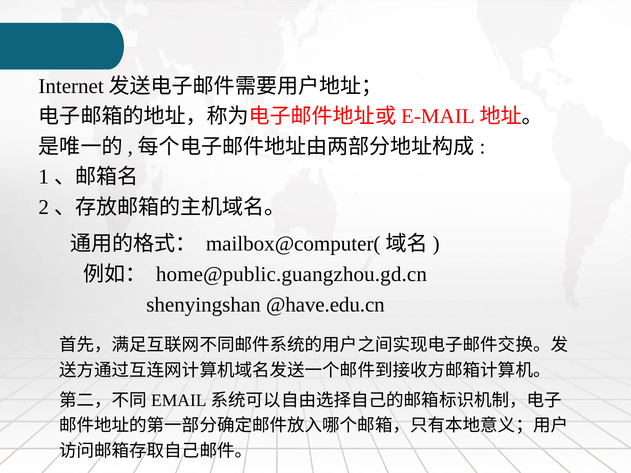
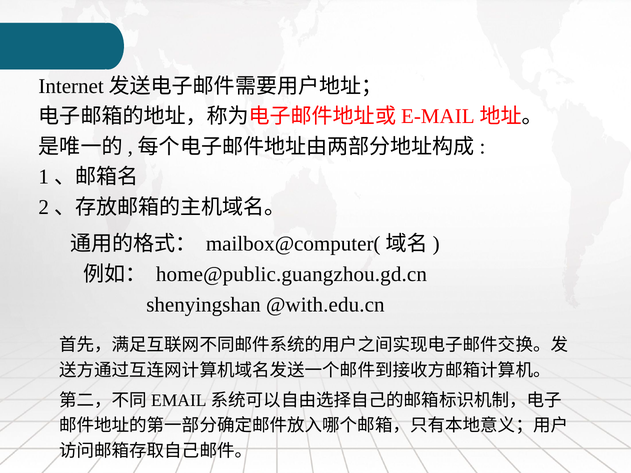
@have.edu.cn: @have.edu.cn -> @with.edu.cn
